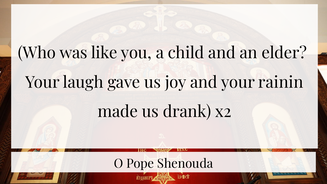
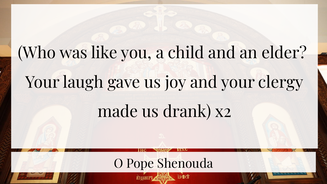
rainin: rainin -> clergy
